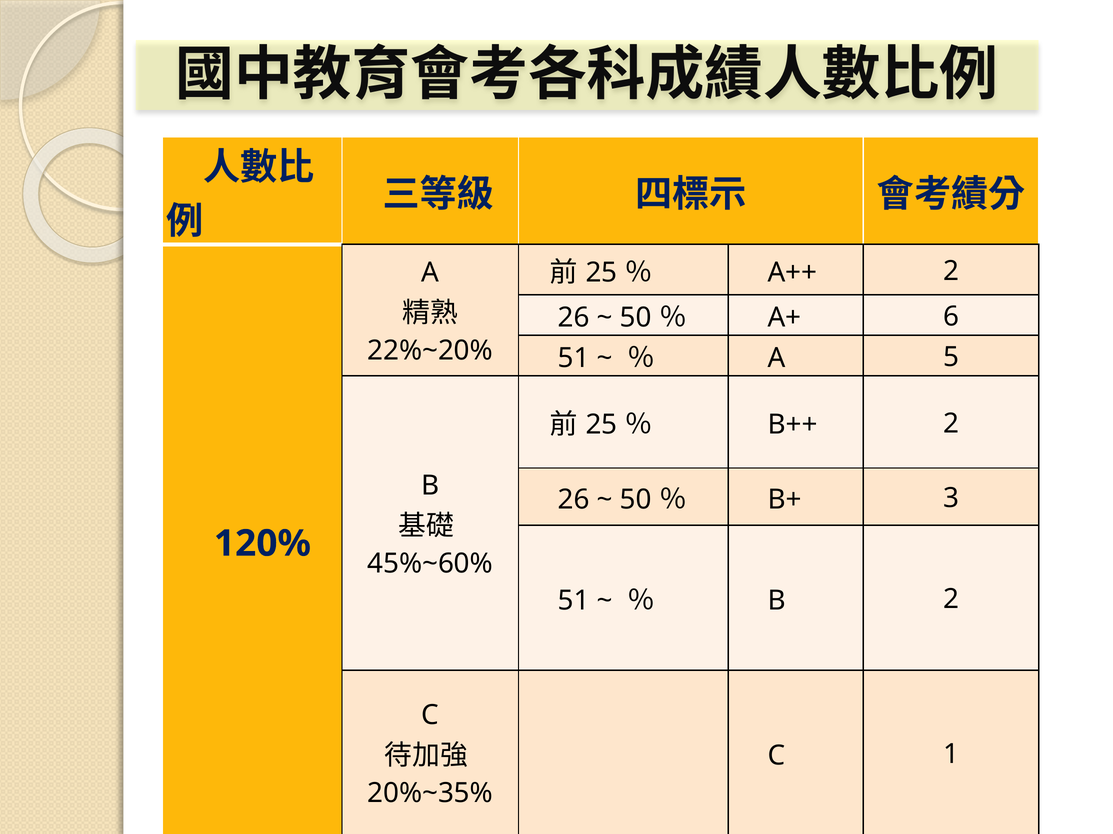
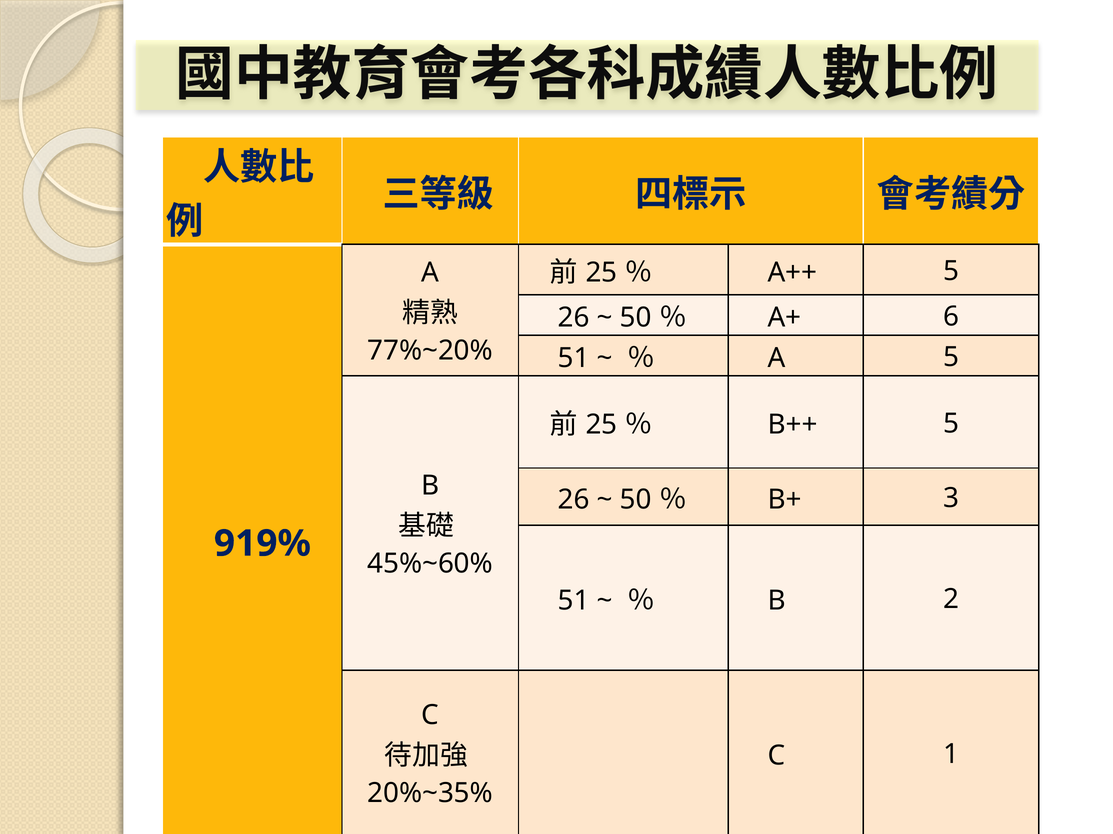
A++ 2: 2 -> 5
22%~20%: 22%~20% -> 77%~20%
B++ 2: 2 -> 5
120%: 120% -> 919%
